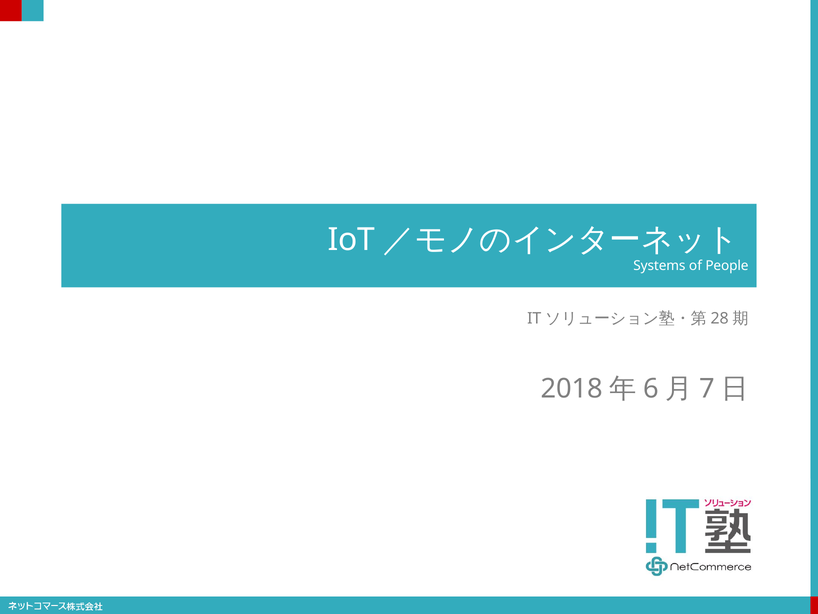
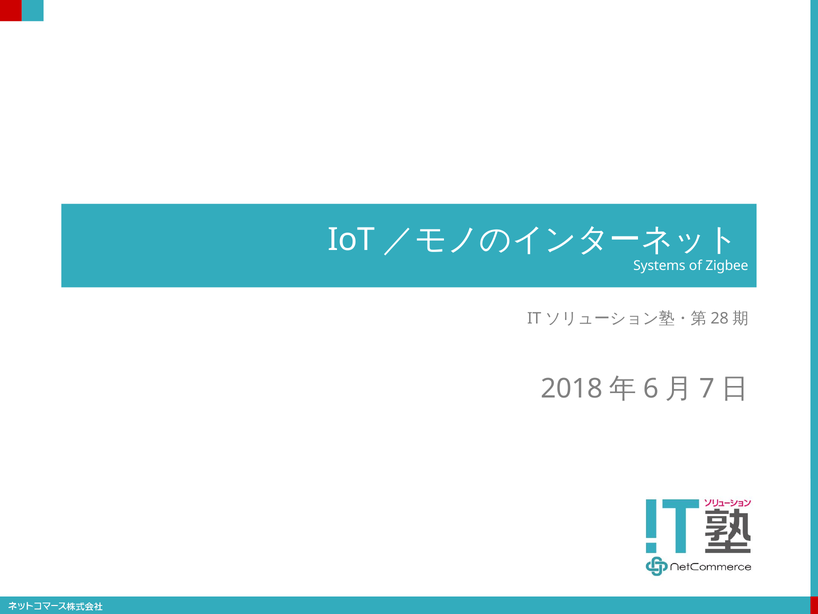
People: People -> Zigbee
